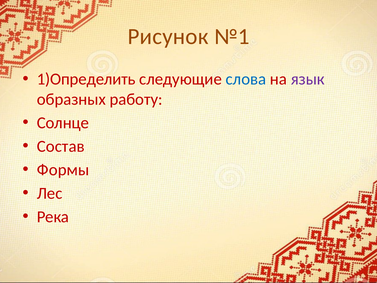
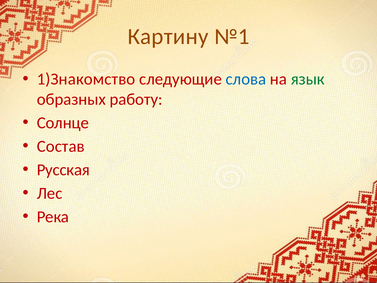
Рисунок: Рисунок -> Картину
1)Определить: 1)Определить -> 1)Знакомство
язык colour: purple -> green
Формы: Формы -> Русская
